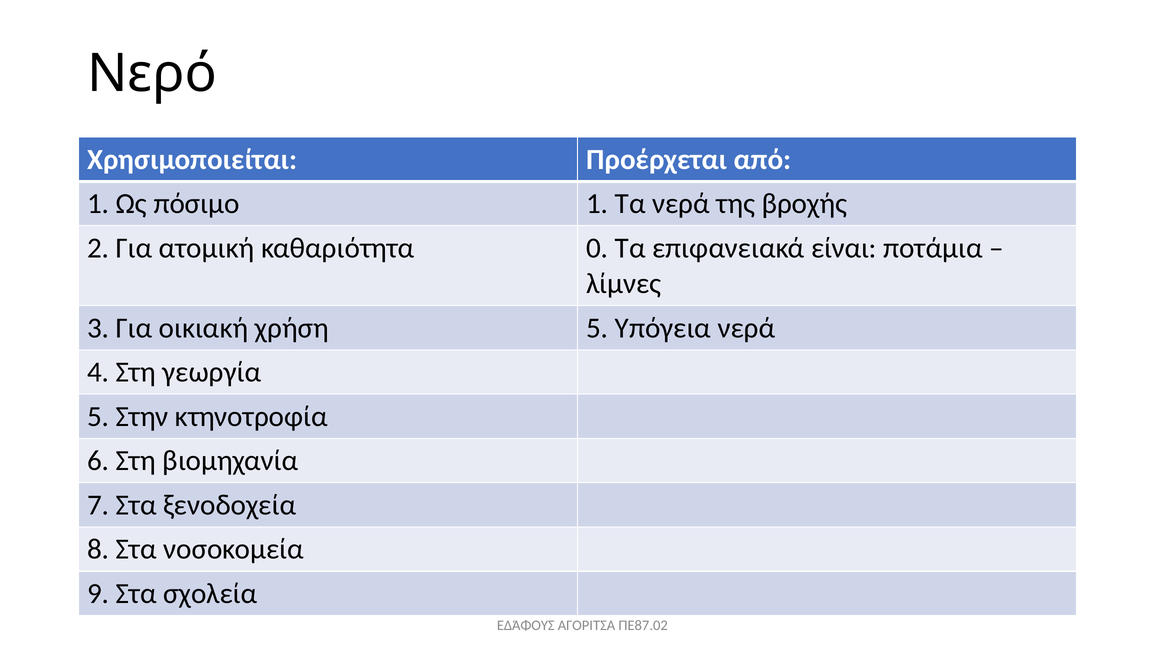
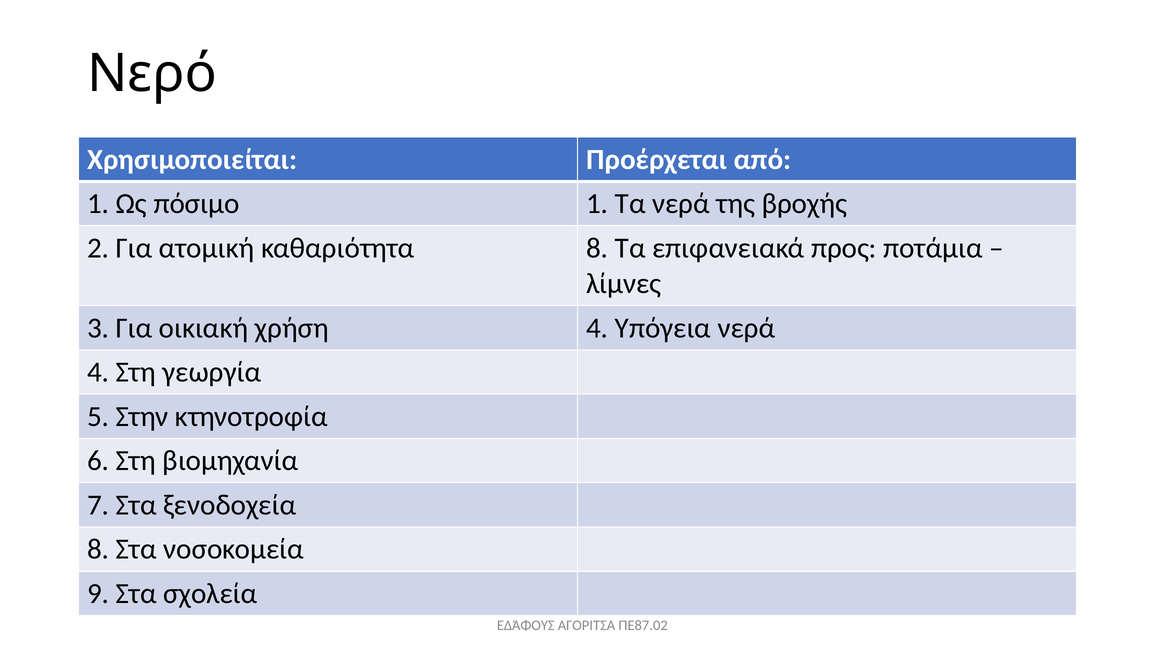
καθαριότητα 0: 0 -> 8
είναι: είναι -> προς
χρήση 5: 5 -> 4
